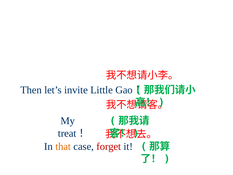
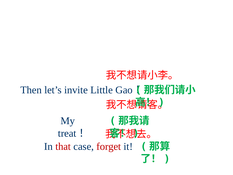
that colour: orange -> red
